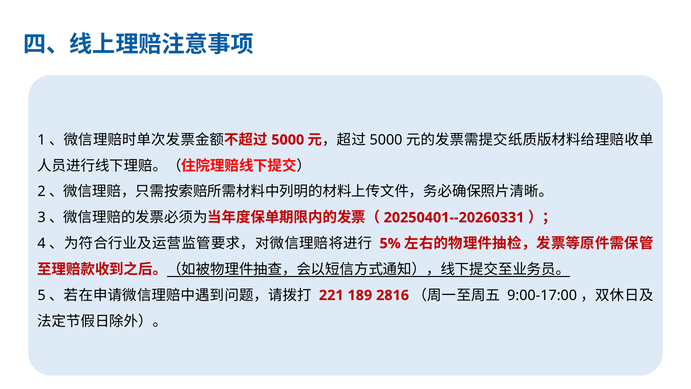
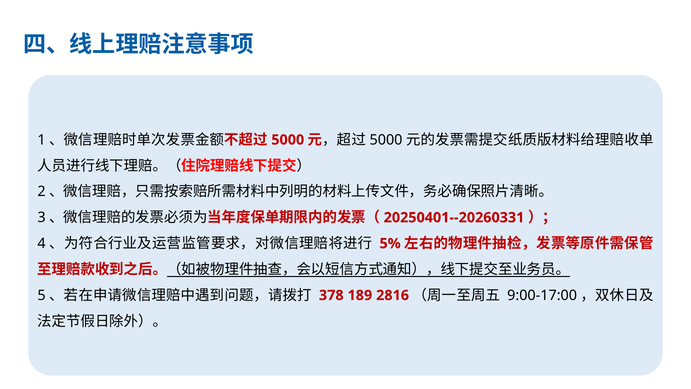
221: 221 -> 378
